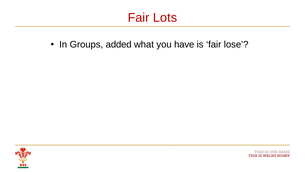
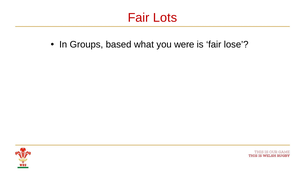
added: added -> based
have: have -> were
